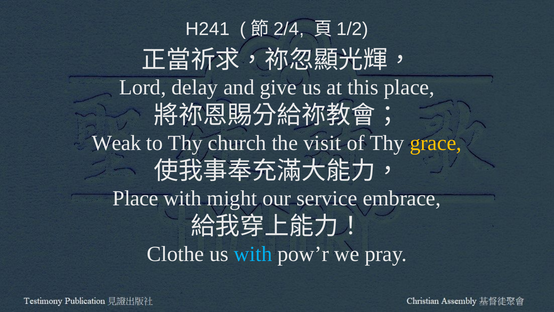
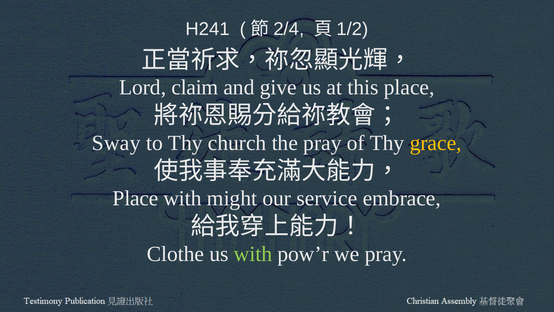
delay: delay -> claim
Weak: Weak -> Sway
the visit: visit -> pray
with at (253, 254) colour: light blue -> light green
